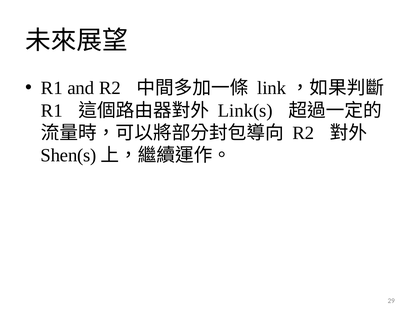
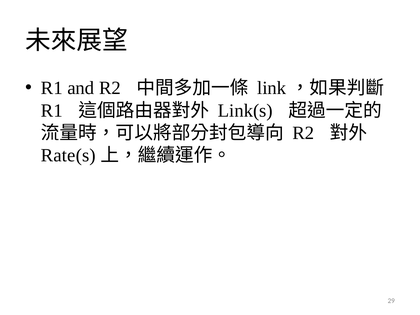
Shen(s: Shen(s -> Rate(s
